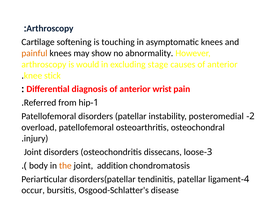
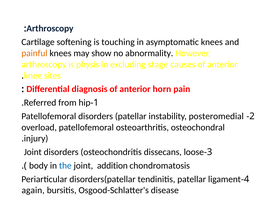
would: would -> physis
stick: stick -> sites
wrist: wrist -> horn
the colour: orange -> blue
occur: occur -> again
